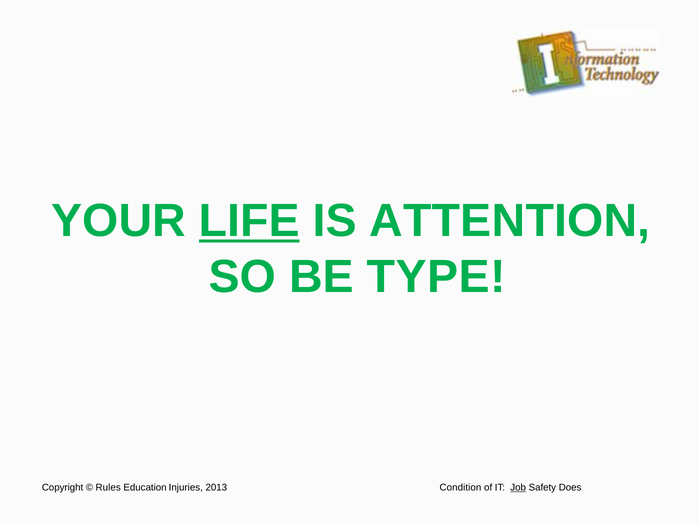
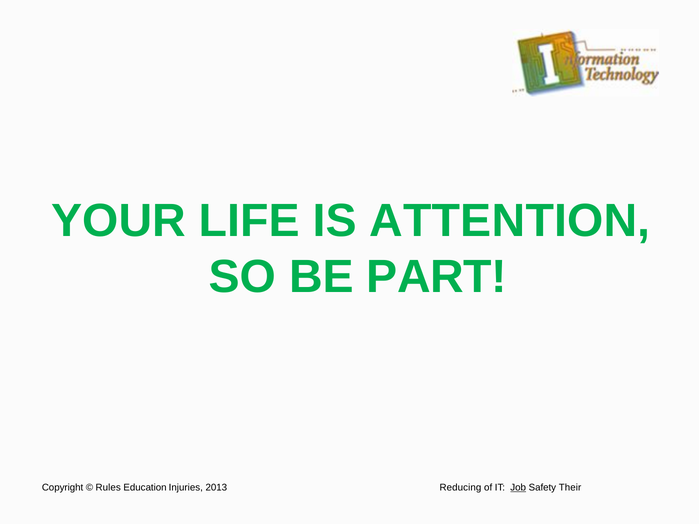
LIFE underline: present -> none
TYPE: TYPE -> PART
Condition: Condition -> Reducing
Does: Does -> Their
